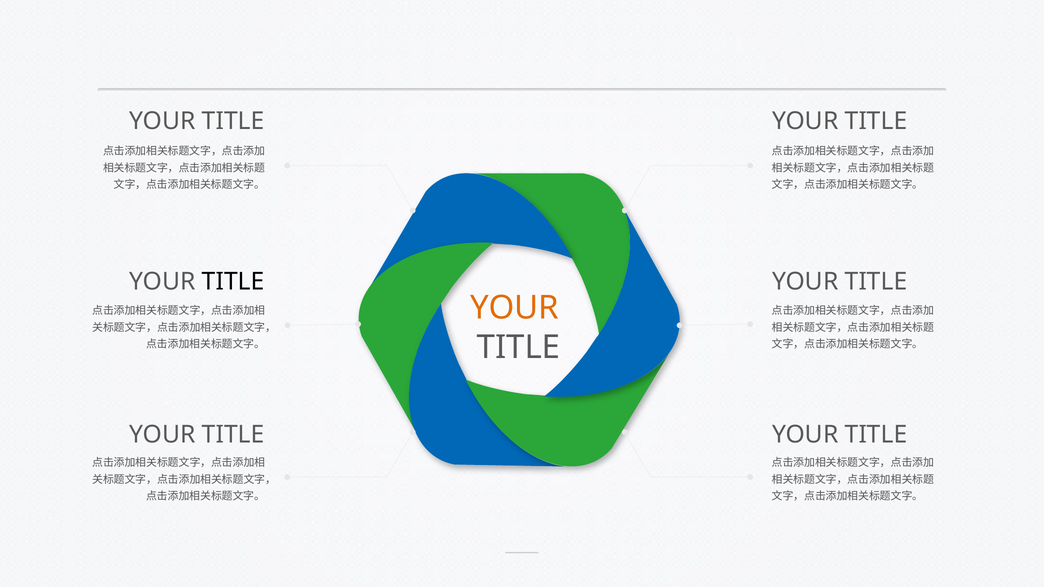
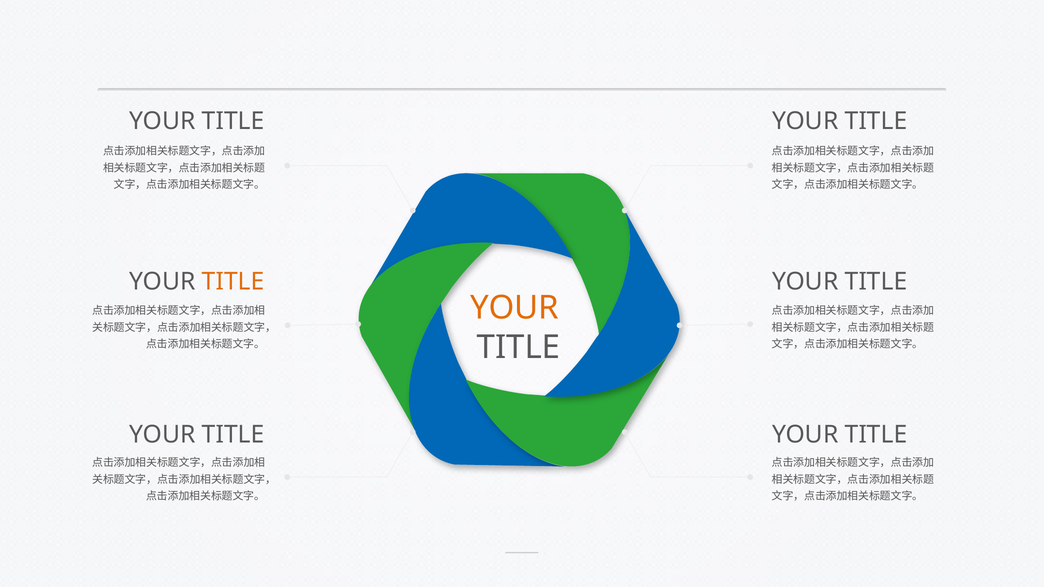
TITLE at (233, 282) colour: black -> orange
